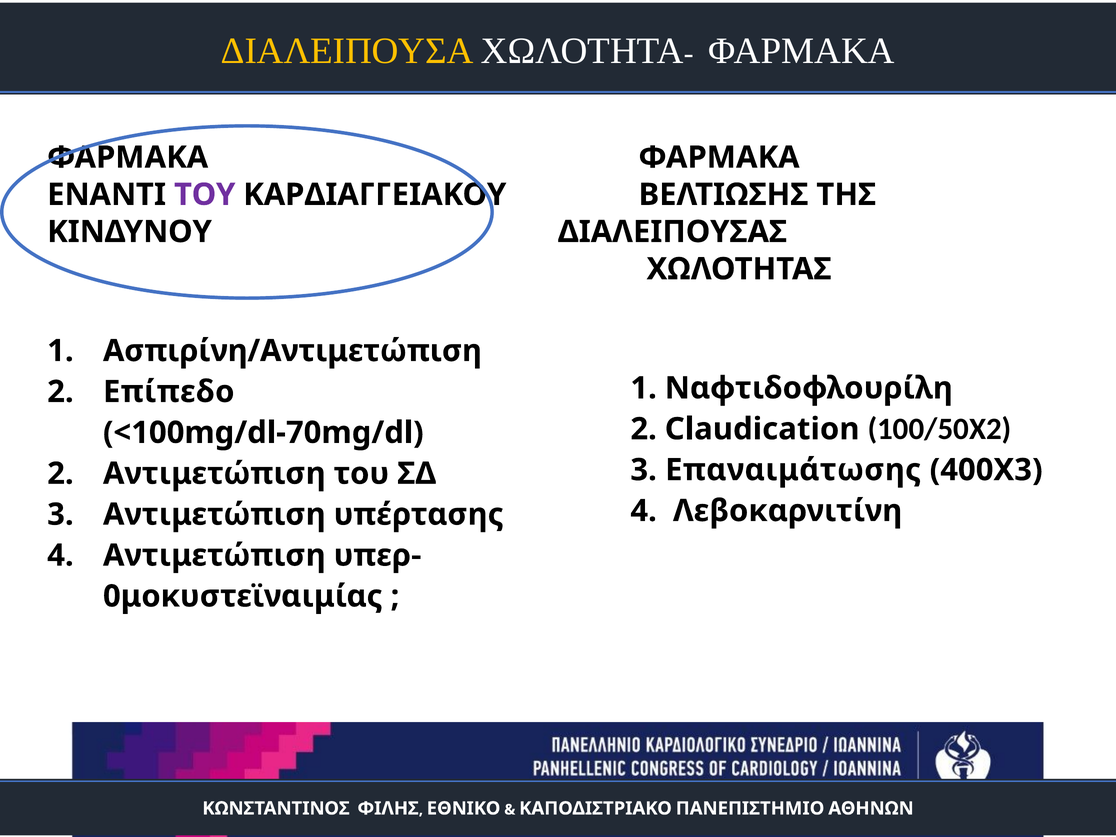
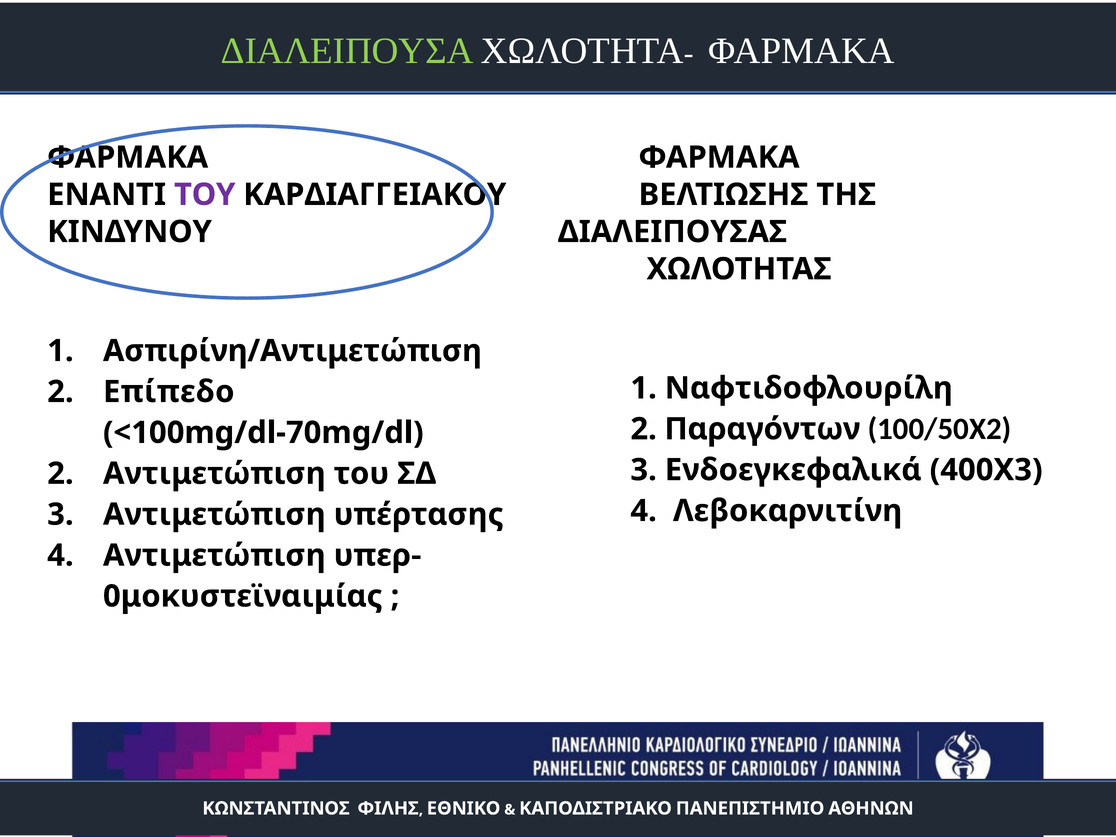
ΔΙΑΛΕΙΠΟΥΣΑ colour: yellow -> light green
Claudication: Claudication -> Παραγόντων
Επαναιμάτωσης: Επαναιμάτωσης -> Ενδοεγκεφαλικά
